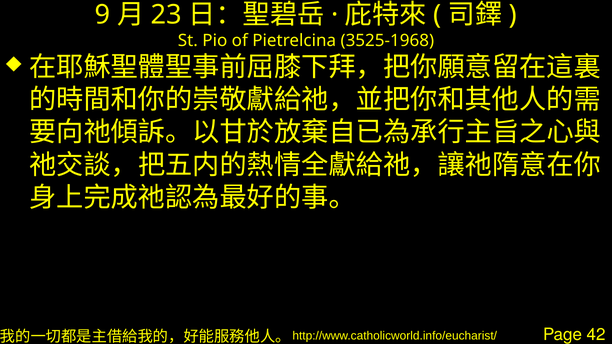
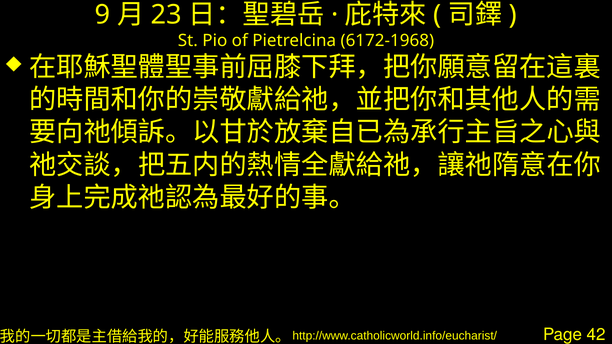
3525-1968: 3525-1968 -> 6172-1968
